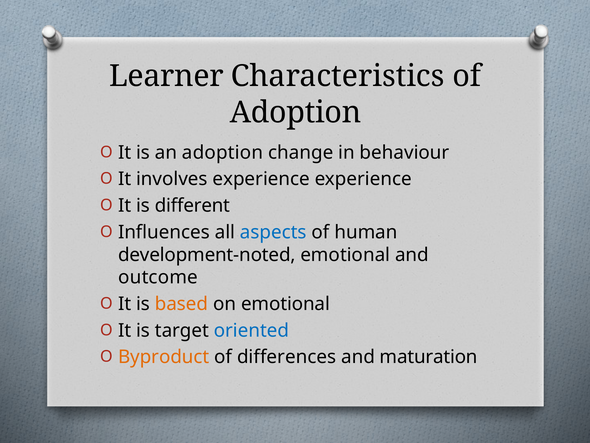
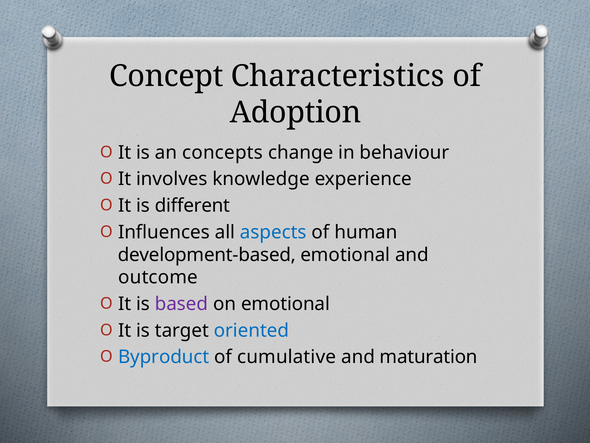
Learner: Learner -> Concept
an adoption: adoption -> concepts
involves experience: experience -> knowledge
development-noted: development-noted -> development-based
based colour: orange -> purple
Byproduct colour: orange -> blue
differences: differences -> cumulative
